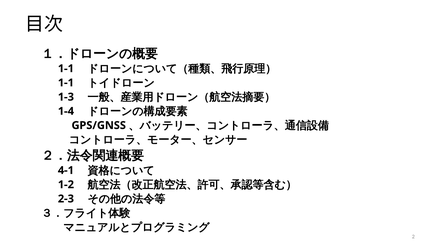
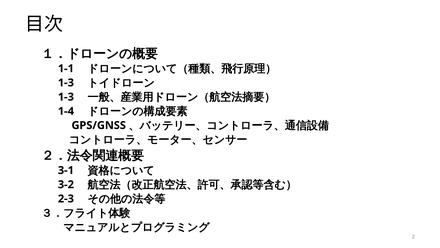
1-1 at (66, 83): 1-1 -> 1-3
4-1: 4-1 -> 3-1
1-2: 1-2 -> 3-2
